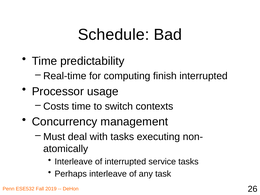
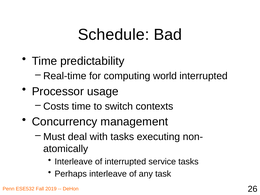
finish: finish -> world
